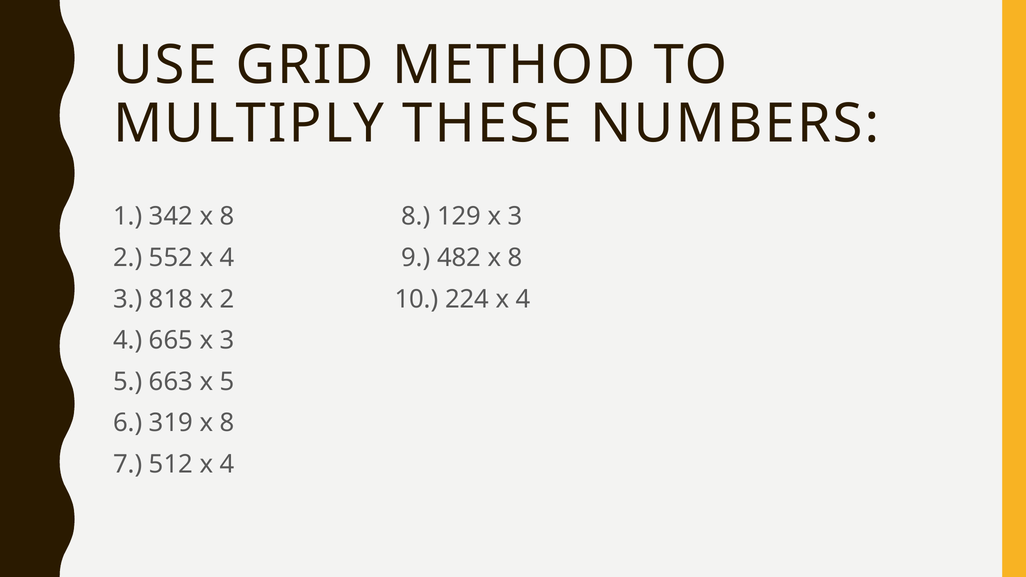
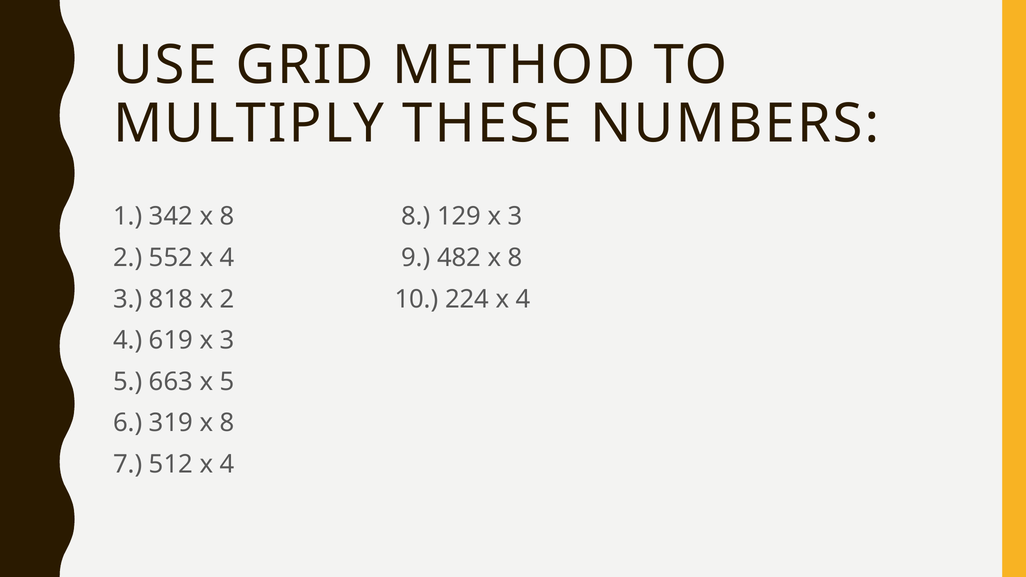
665: 665 -> 619
